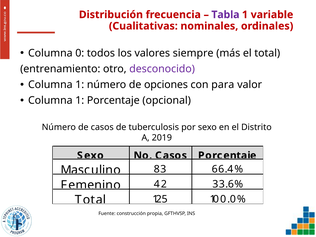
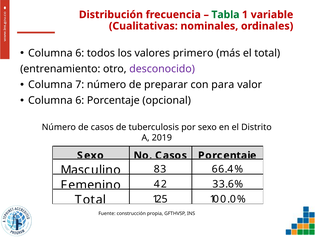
Tabla colour: purple -> green
0 at (80, 53): 0 -> 6
siempre: siempre -> primero
1 at (80, 85): 1 -> 7
opciones: opciones -> preparar
1 at (80, 100): 1 -> 6
